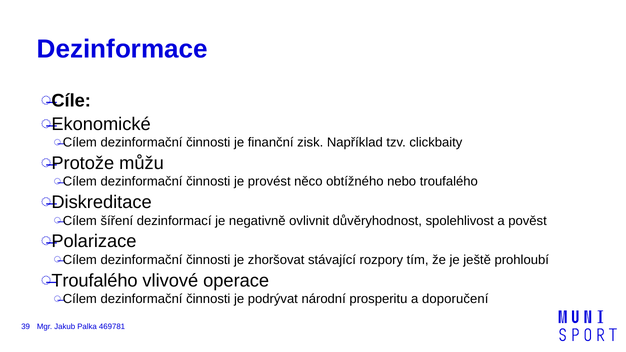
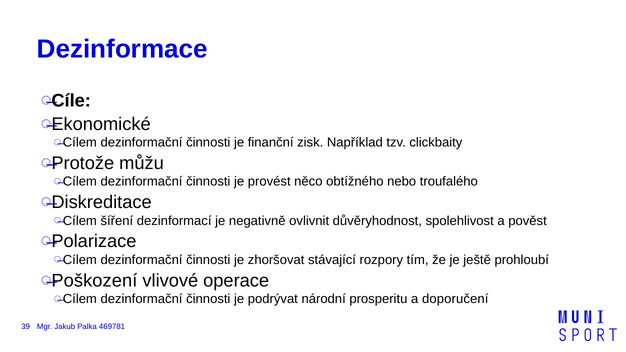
Troufalého at (95, 281): Troufalého -> Poškození
